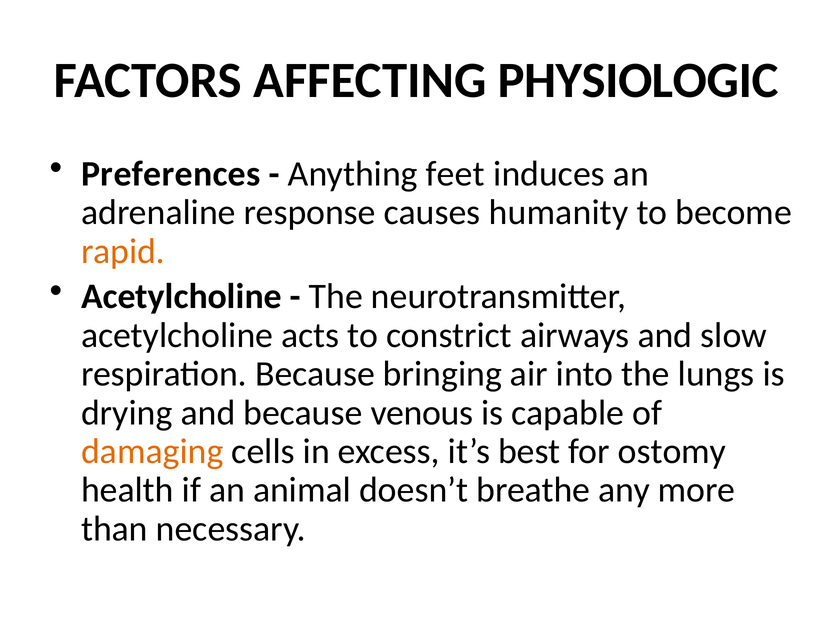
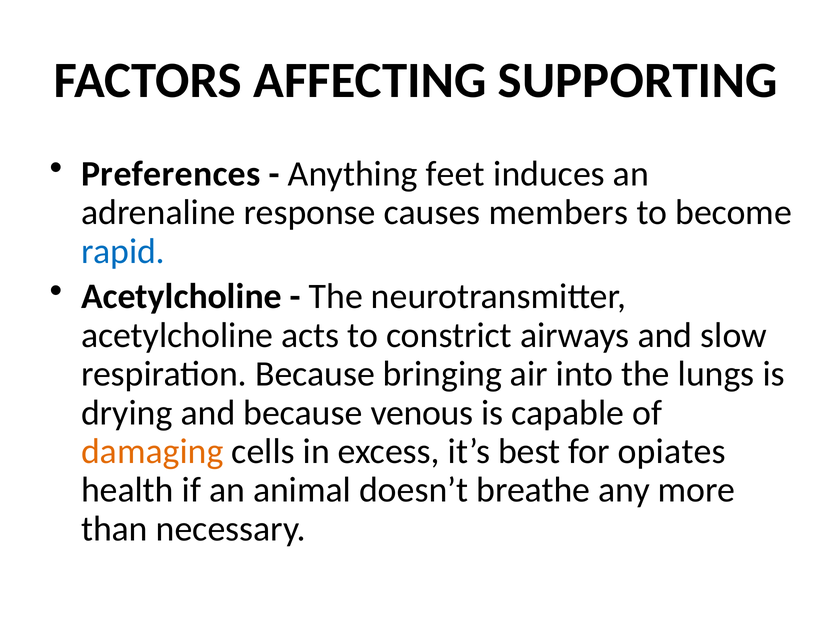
PHYSIOLOGIC: PHYSIOLOGIC -> SUPPORTING
humanity: humanity -> members
rapid colour: orange -> blue
ostomy: ostomy -> opiates
